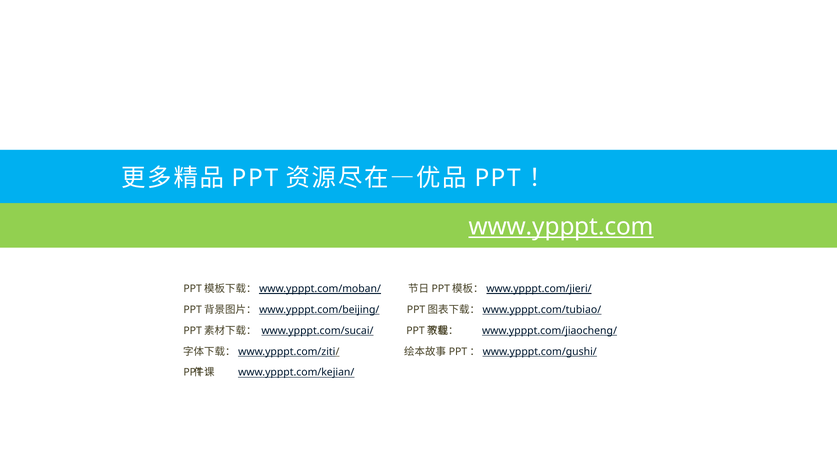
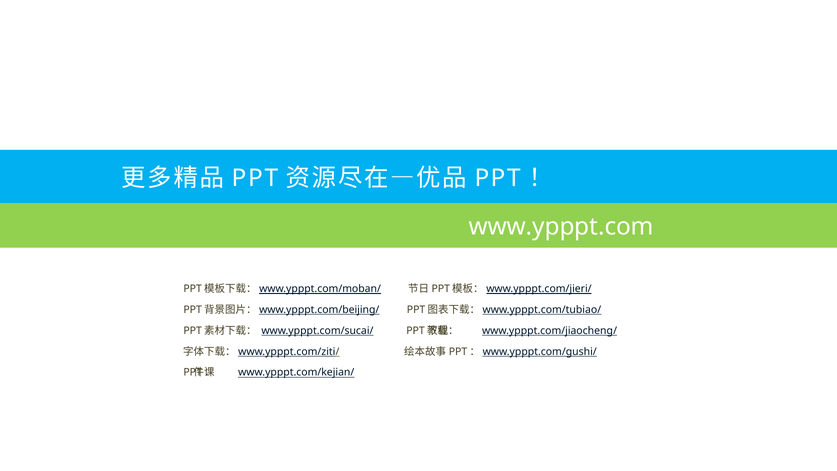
www.ypppt.com underline: present -> none
